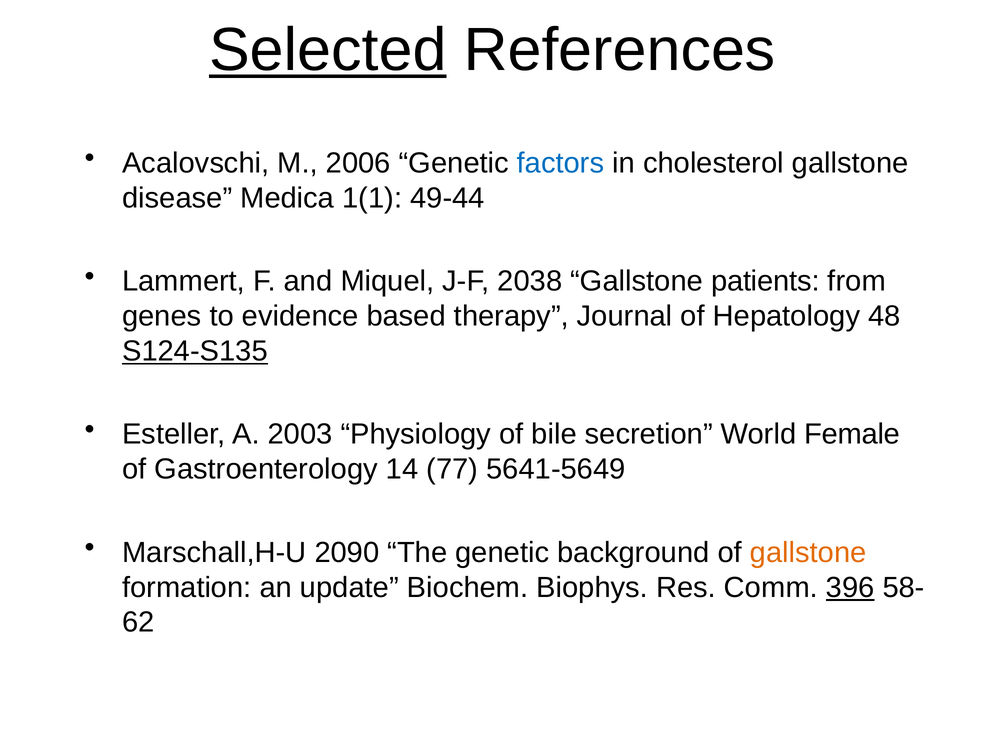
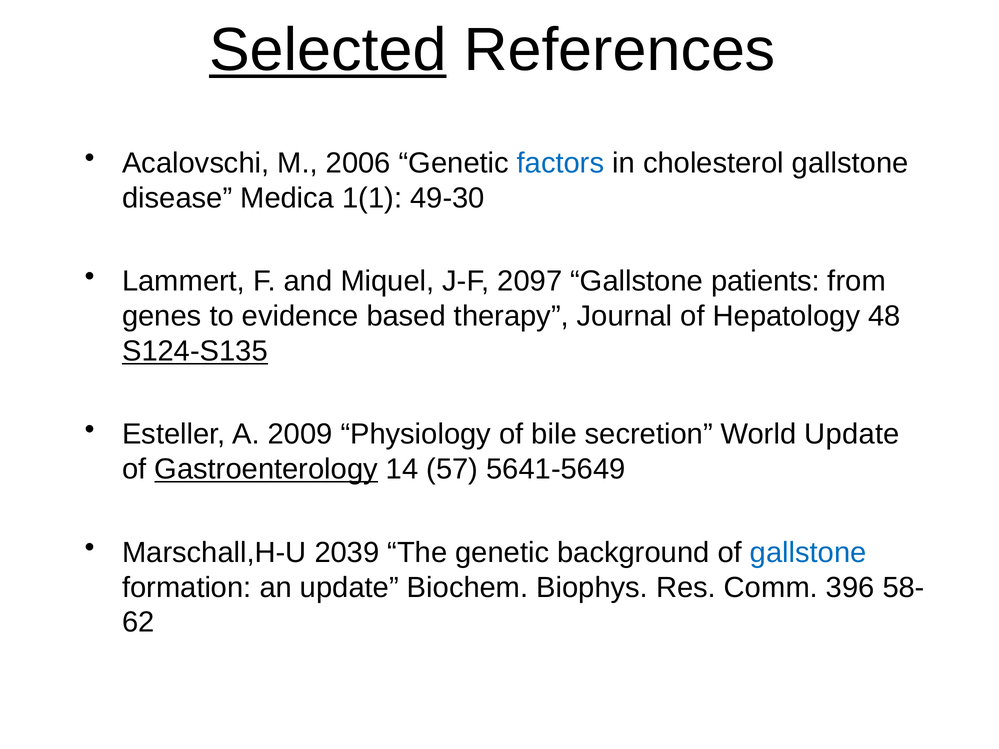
49-44: 49-44 -> 49-30
2038: 2038 -> 2097
2003: 2003 -> 2009
World Female: Female -> Update
Gastroenterology underline: none -> present
77: 77 -> 57
2090: 2090 -> 2039
gallstone at (808, 553) colour: orange -> blue
396 underline: present -> none
